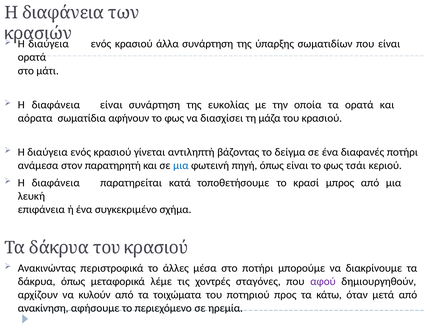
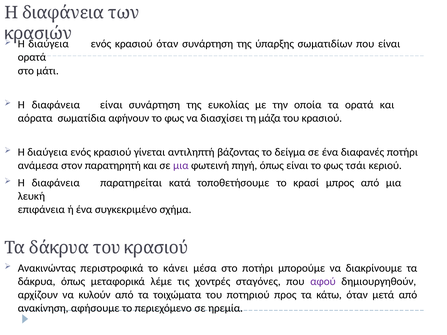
κρασιού άλλα: άλλα -> όταν
μια at (181, 166) colour: blue -> purple
άλλες: άλλες -> κάνει
